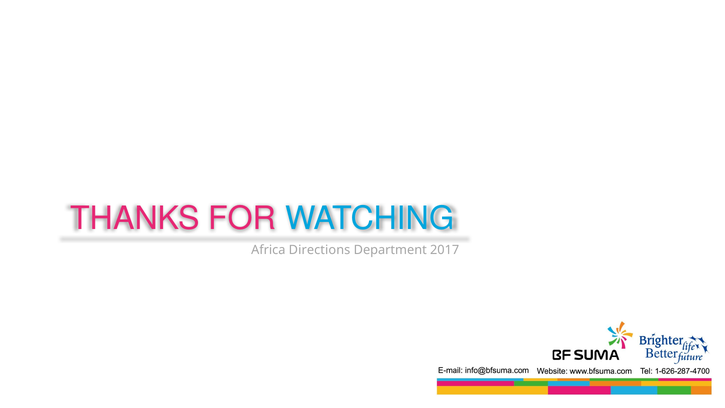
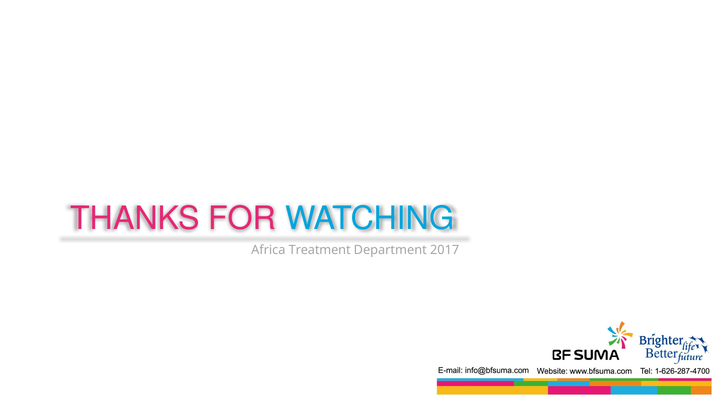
Directions: Directions -> Treatment
